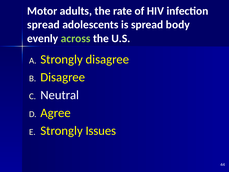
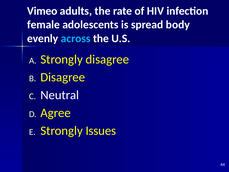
Motor: Motor -> Vimeo
spread at (43, 25): spread -> female
across colour: light green -> light blue
